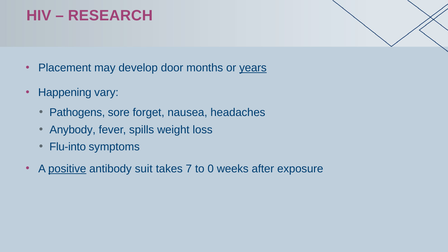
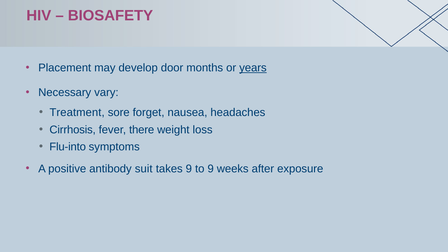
RESEARCH: RESEARCH -> BIOSAFETY
Happening: Happening -> Necessary
Pathogens: Pathogens -> Treatment
Anybody: Anybody -> Cirrhosis
spills: spills -> there
positive underline: present -> none
takes 7: 7 -> 9
to 0: 0 -> 9
